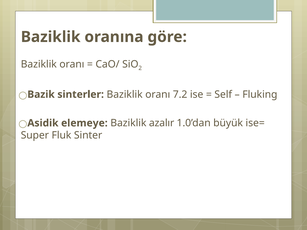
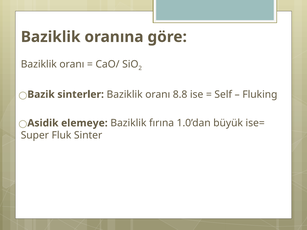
7.2: 7.2 -> 8.8
azalır: azalır -> fırına
